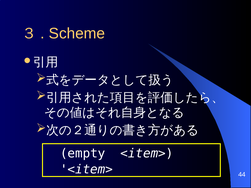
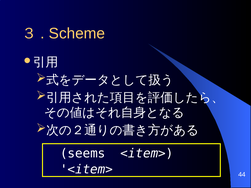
empty: empty -> seems
